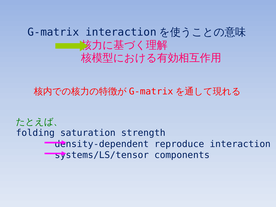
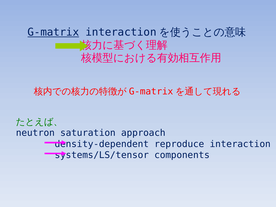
G-matrix underline: none -> present
folding: folding -> neutron
strength: strength -> approach
